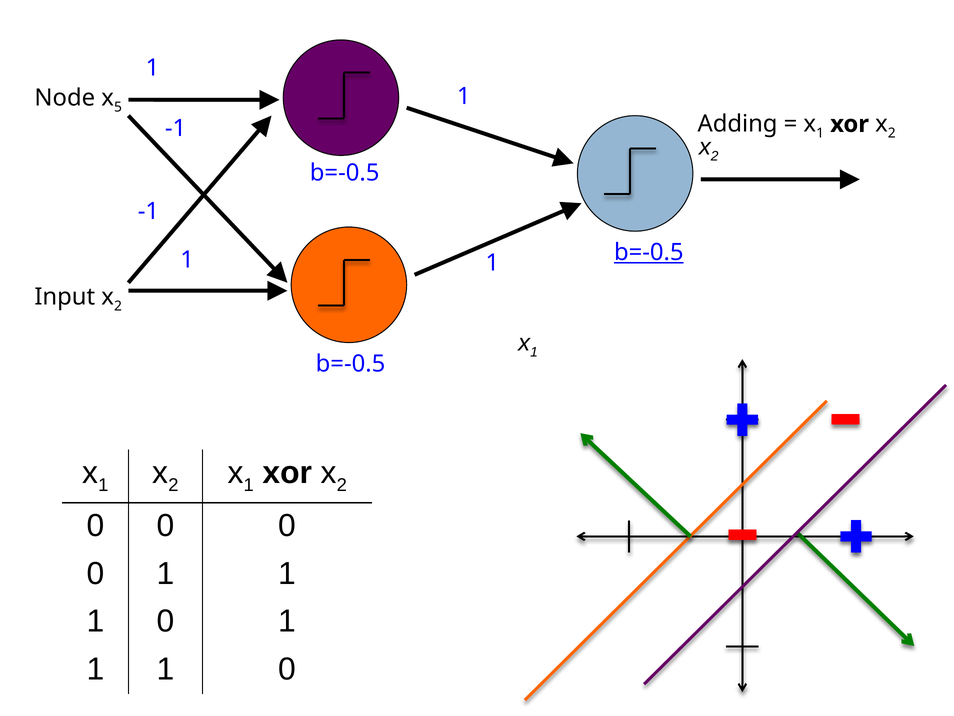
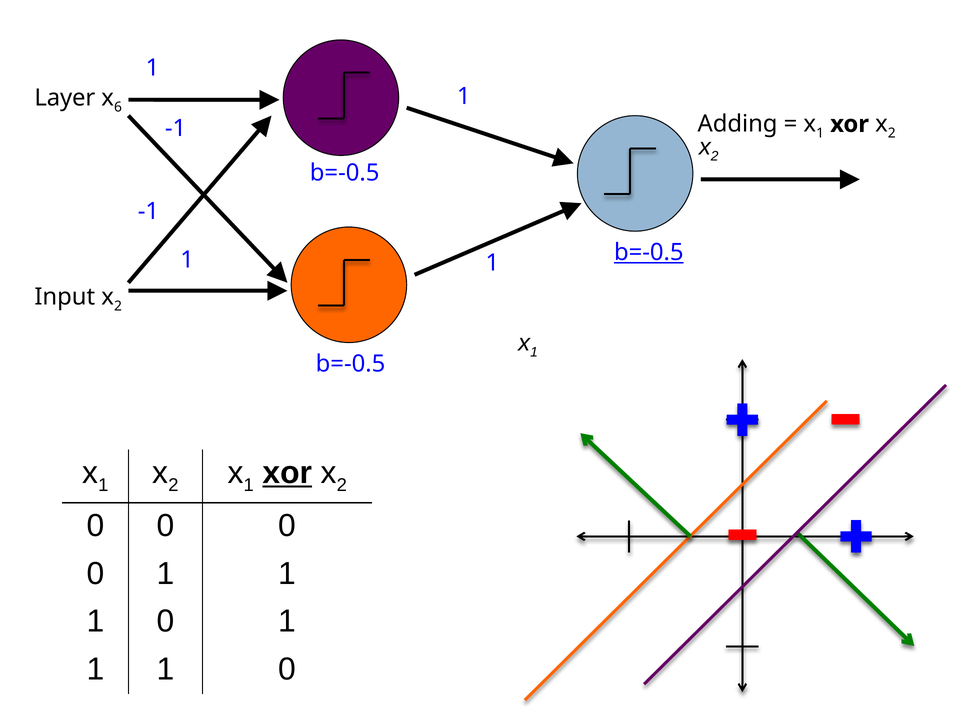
Node: Node -> Layer
5: 5 -> 6
xor at (287, 472) underline: none -> present
